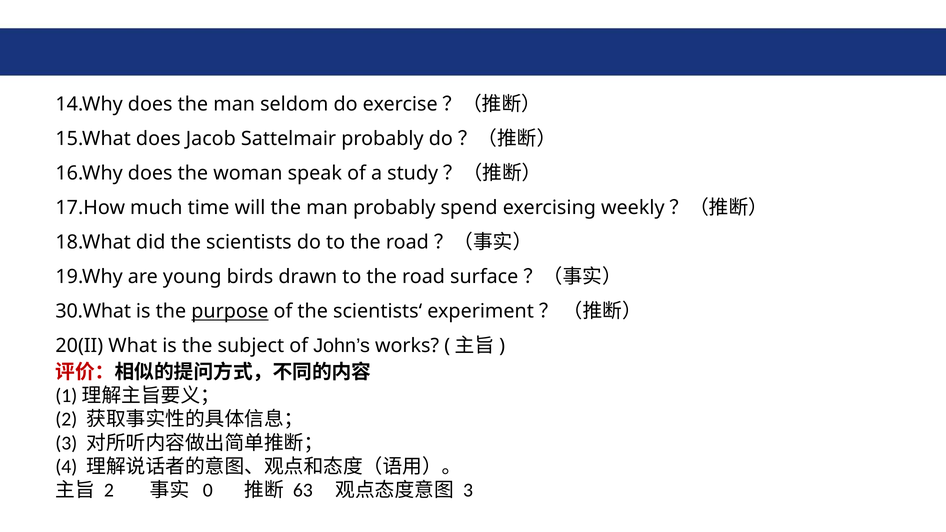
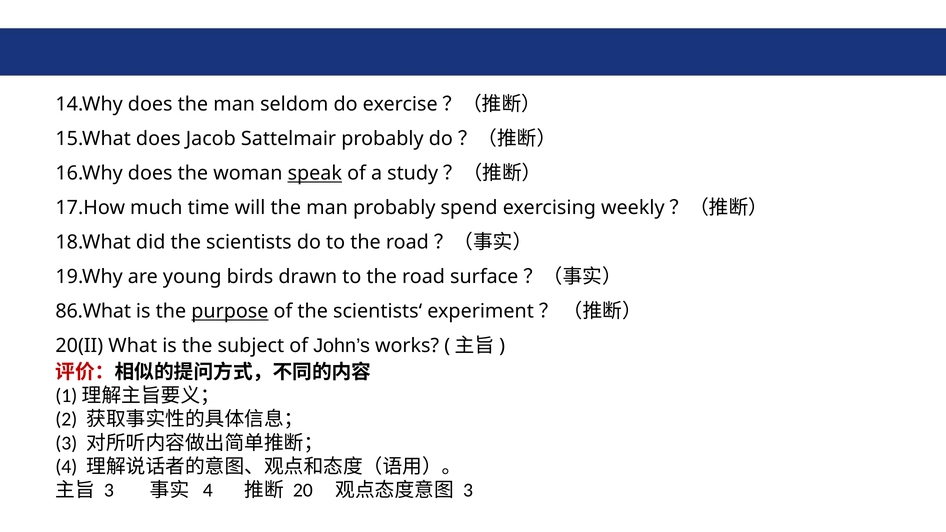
speak underline: none -> present
30.What: 30.What -> 86.What
2 at (109, 490): 2 -> 3
0 at (208, 490): 0 -> 4
63: 63 -> 20
